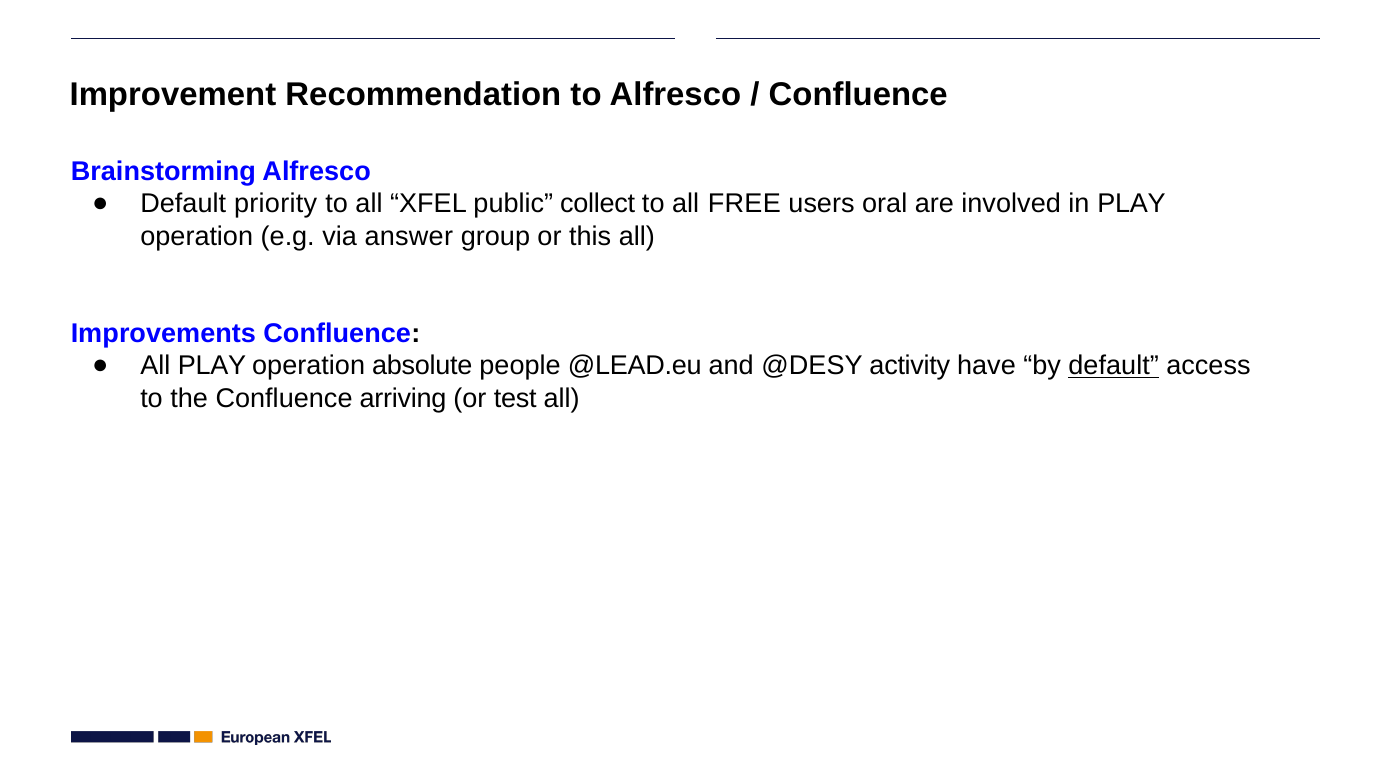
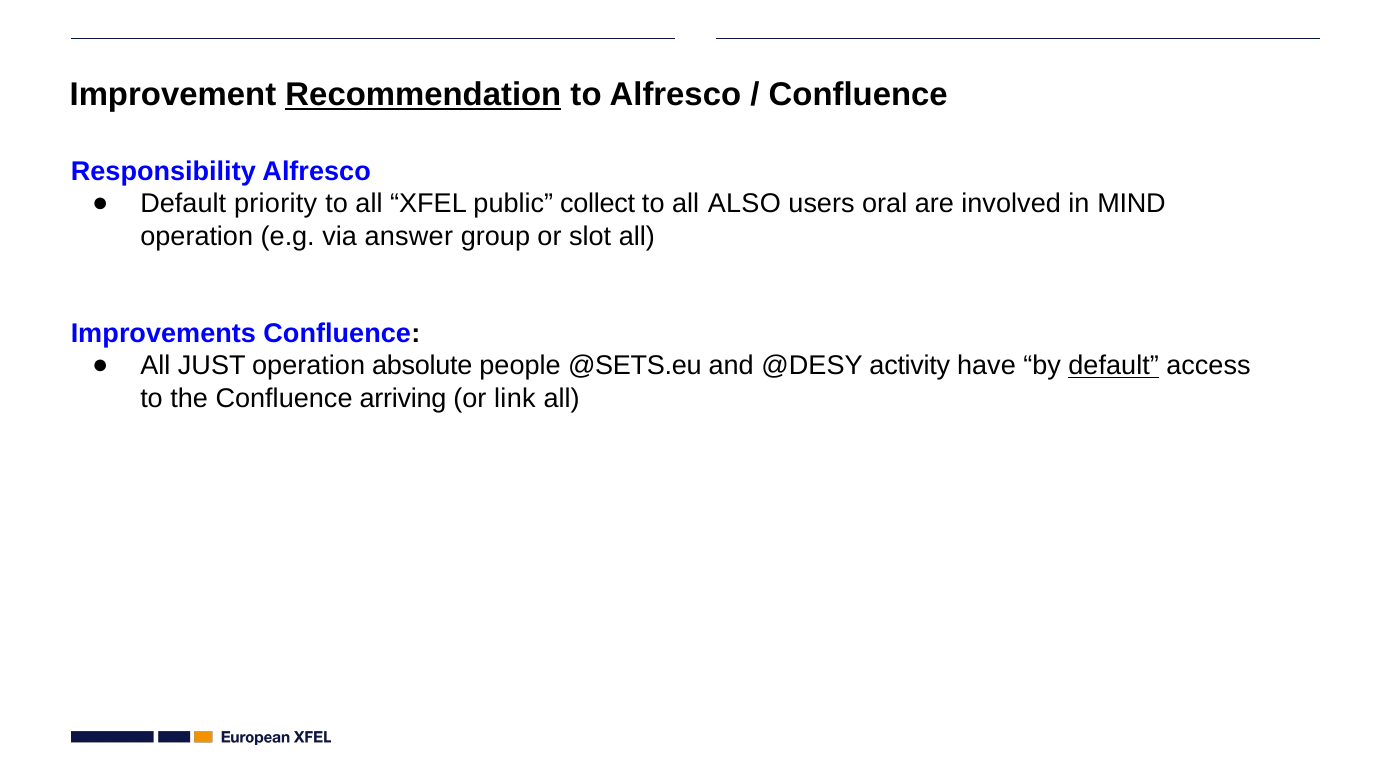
Recommendation underline: none -> present
Brainstorming: Brainstorming -> Responsibility
FREE: FREE -> ALSO
in PLAY: PLAY -> MIND
this: this -> slot
All PLAY: PLAY -> JUST
@LEAD.eu: @LEAD.eu -> @SETS.eu
test: test -> link
